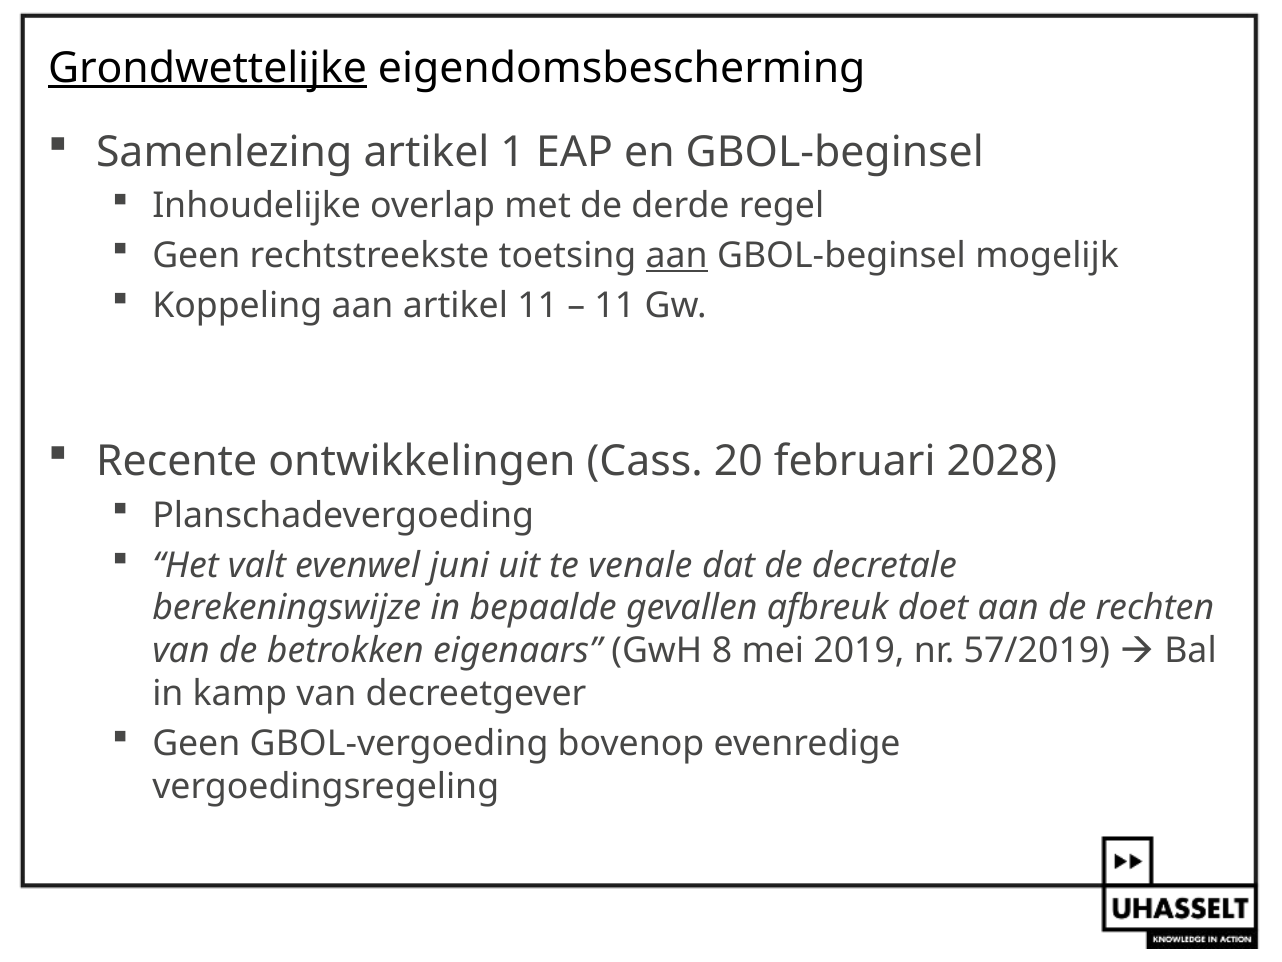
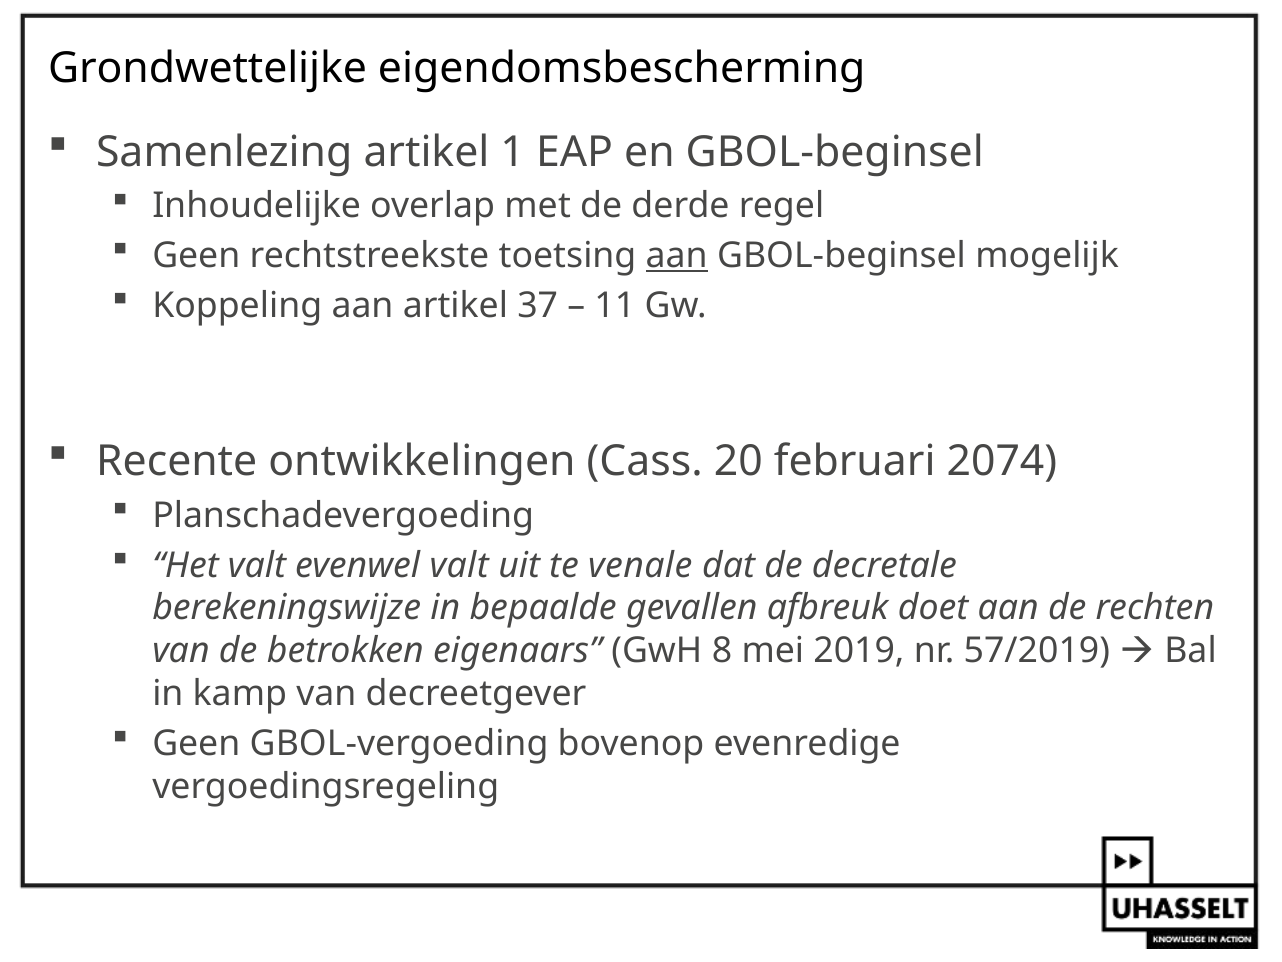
Grondwettelijke underline: present -> none
artikel 11: 11 -> 37
2028: 2028 -> 2074
evenwel juni: juni -> valt
